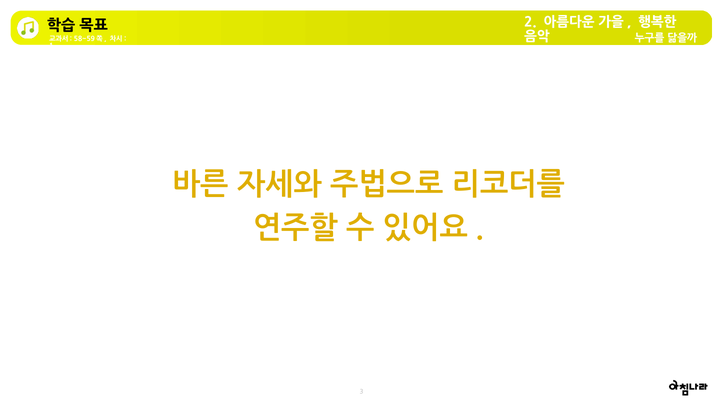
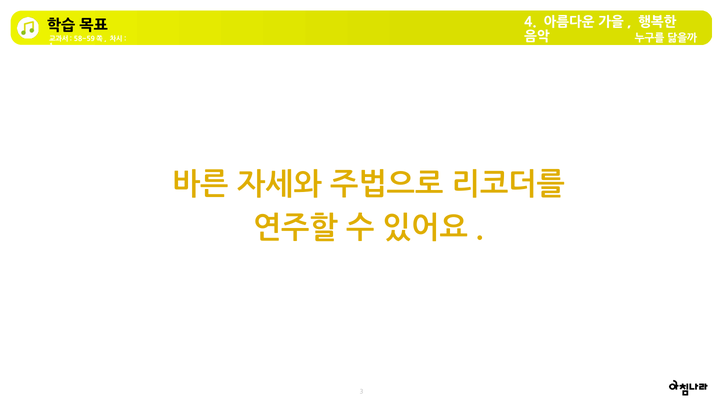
2: 2 -> 4
